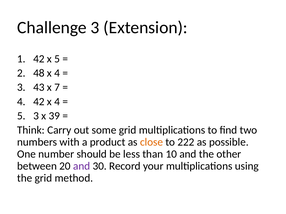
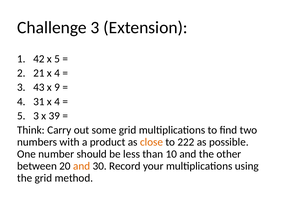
48: 48 -> 21
7: 7 -> 9
4 42: 42 -> 31
and at (82, 166) colour: purple -> orange
